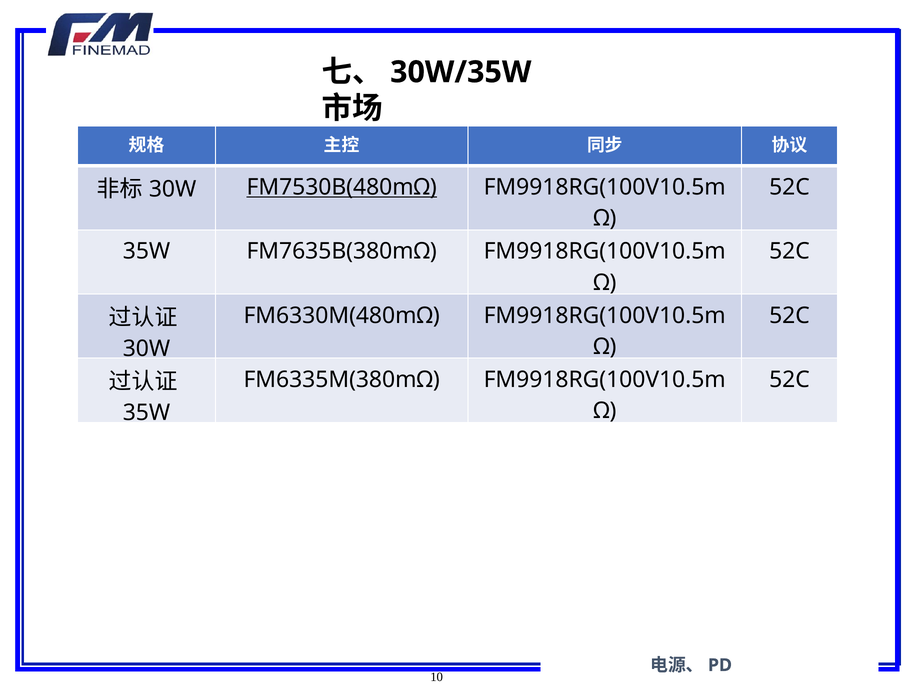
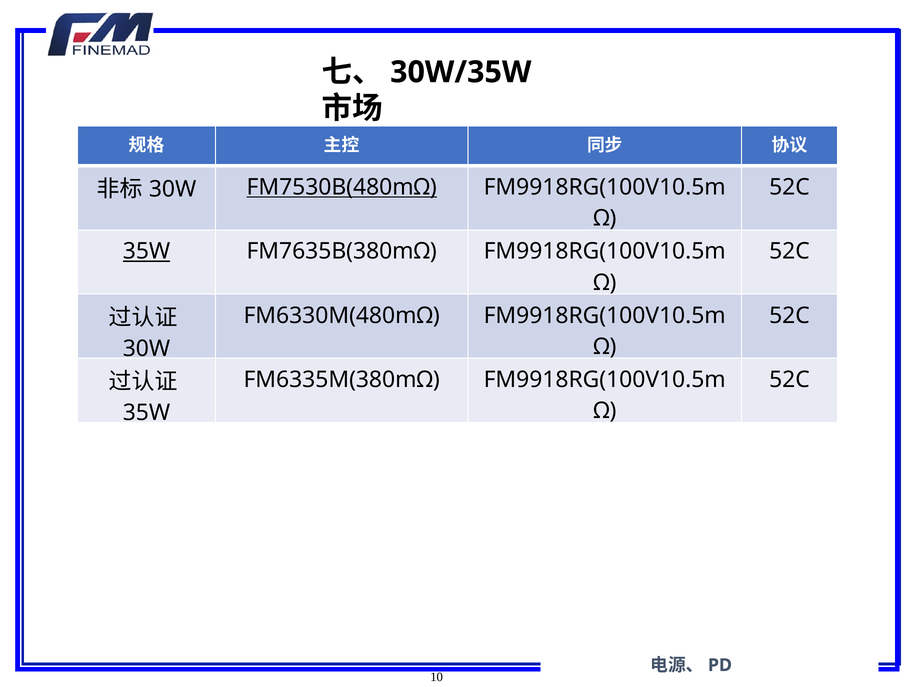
35W at (147, 251) underline: none -> present
